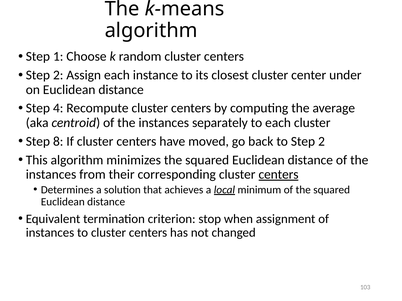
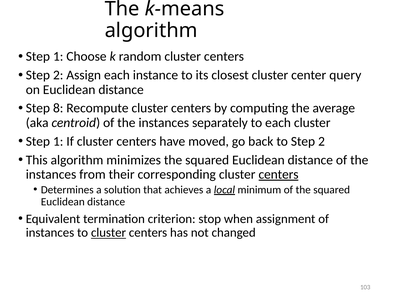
under: under -> query
4: 4 -> 8
8 at (58, 142): 8 -> 1
cluster at (109, 233) underline: none -> present
